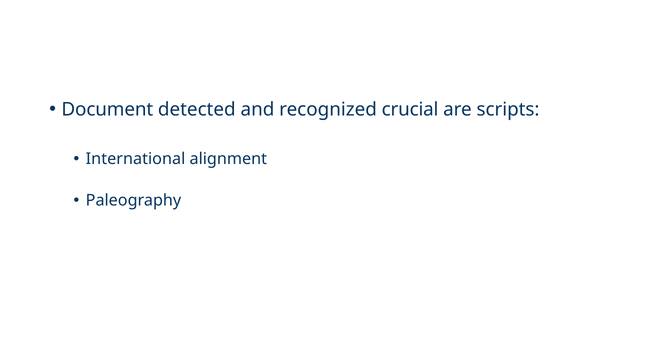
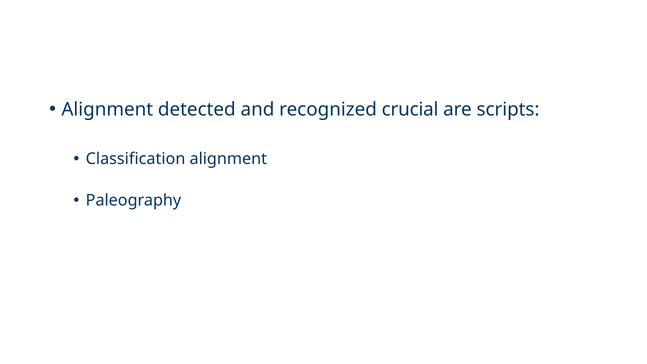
Document at (107, 109): Document -> Alignment
International: International -> Classification
